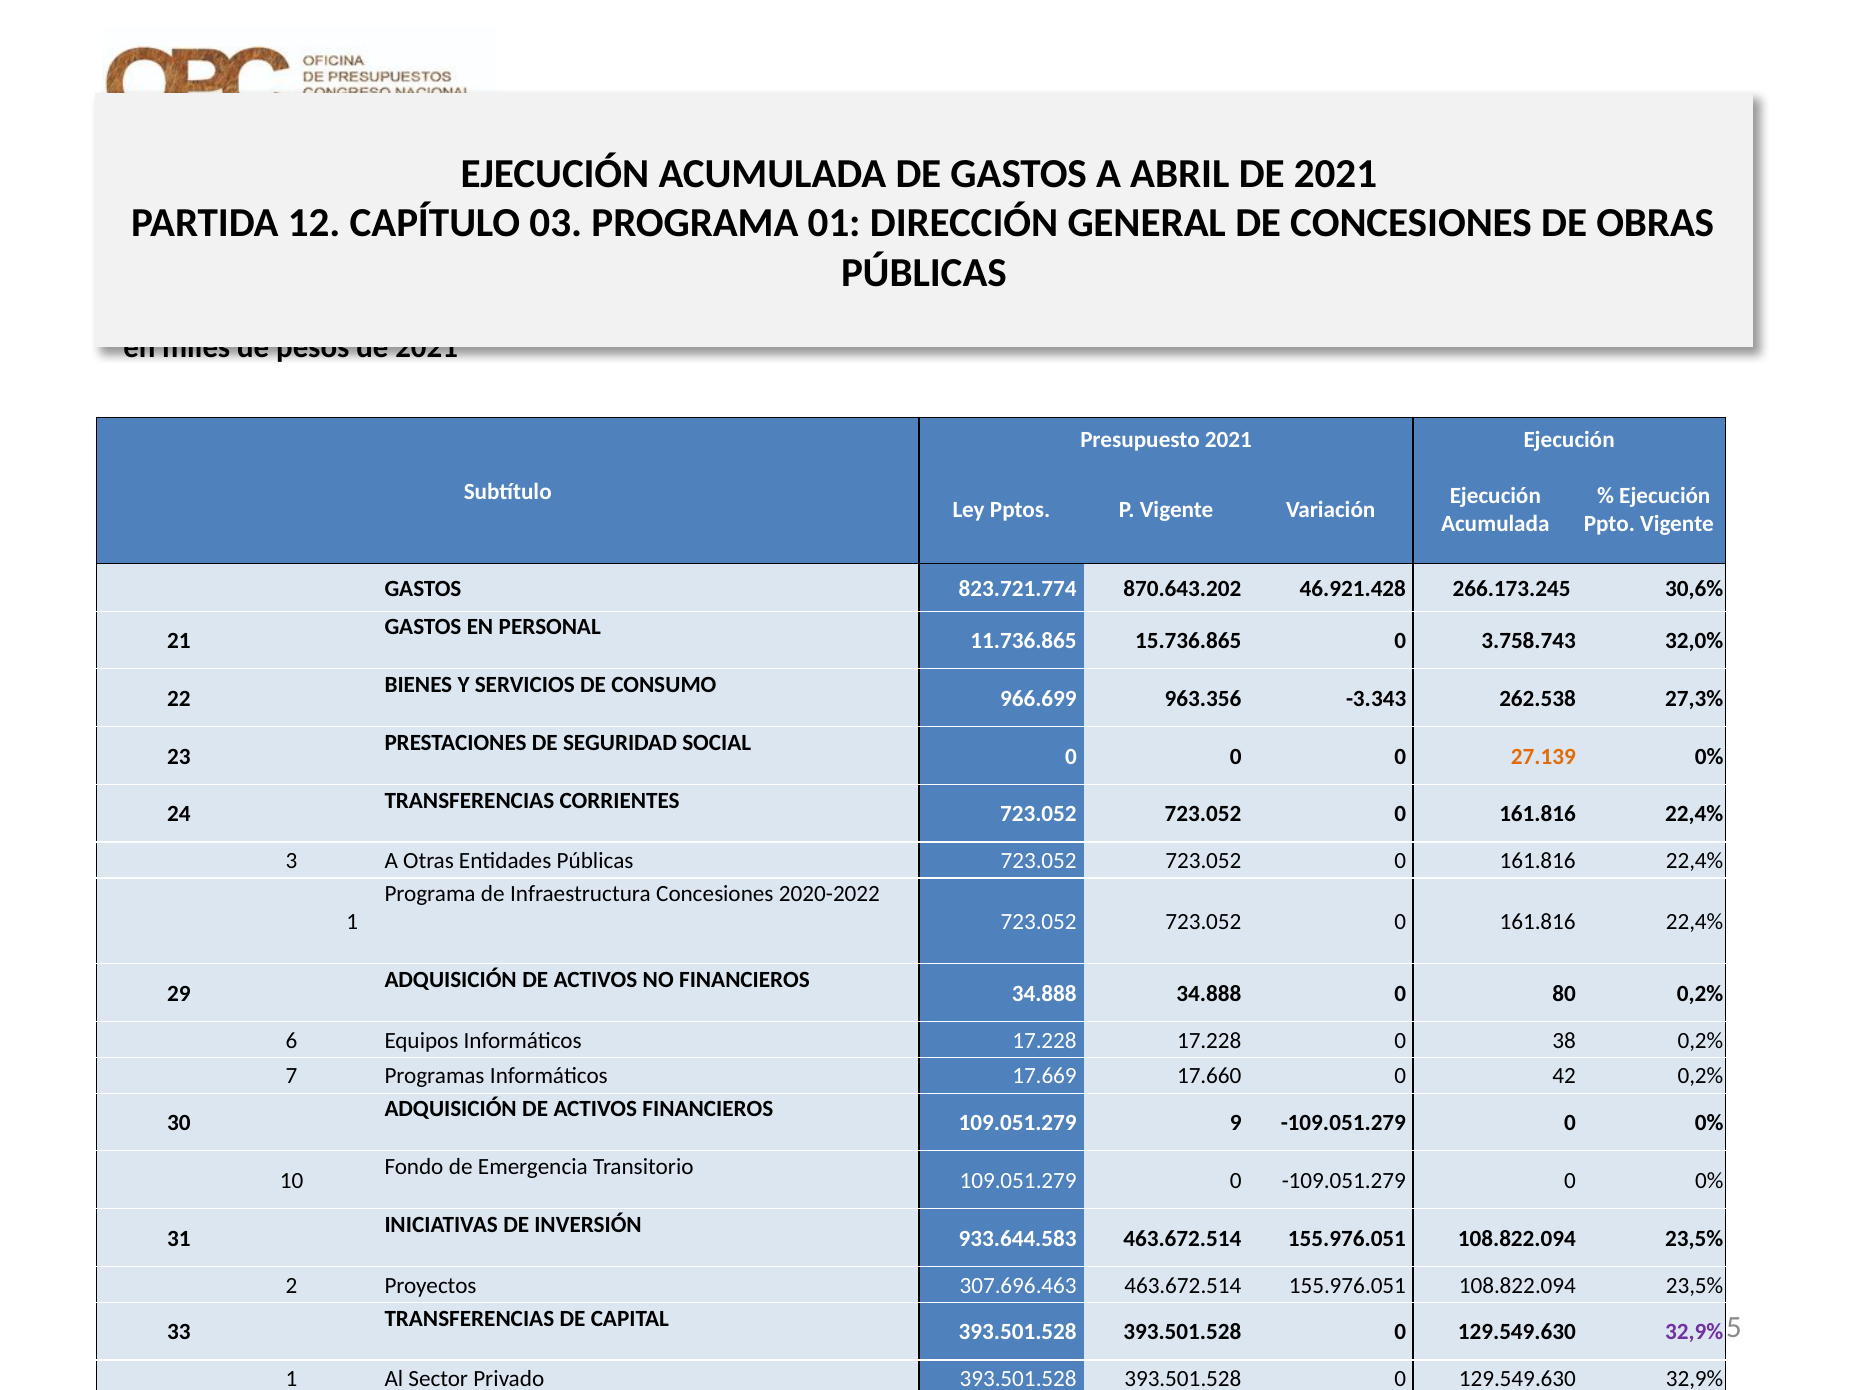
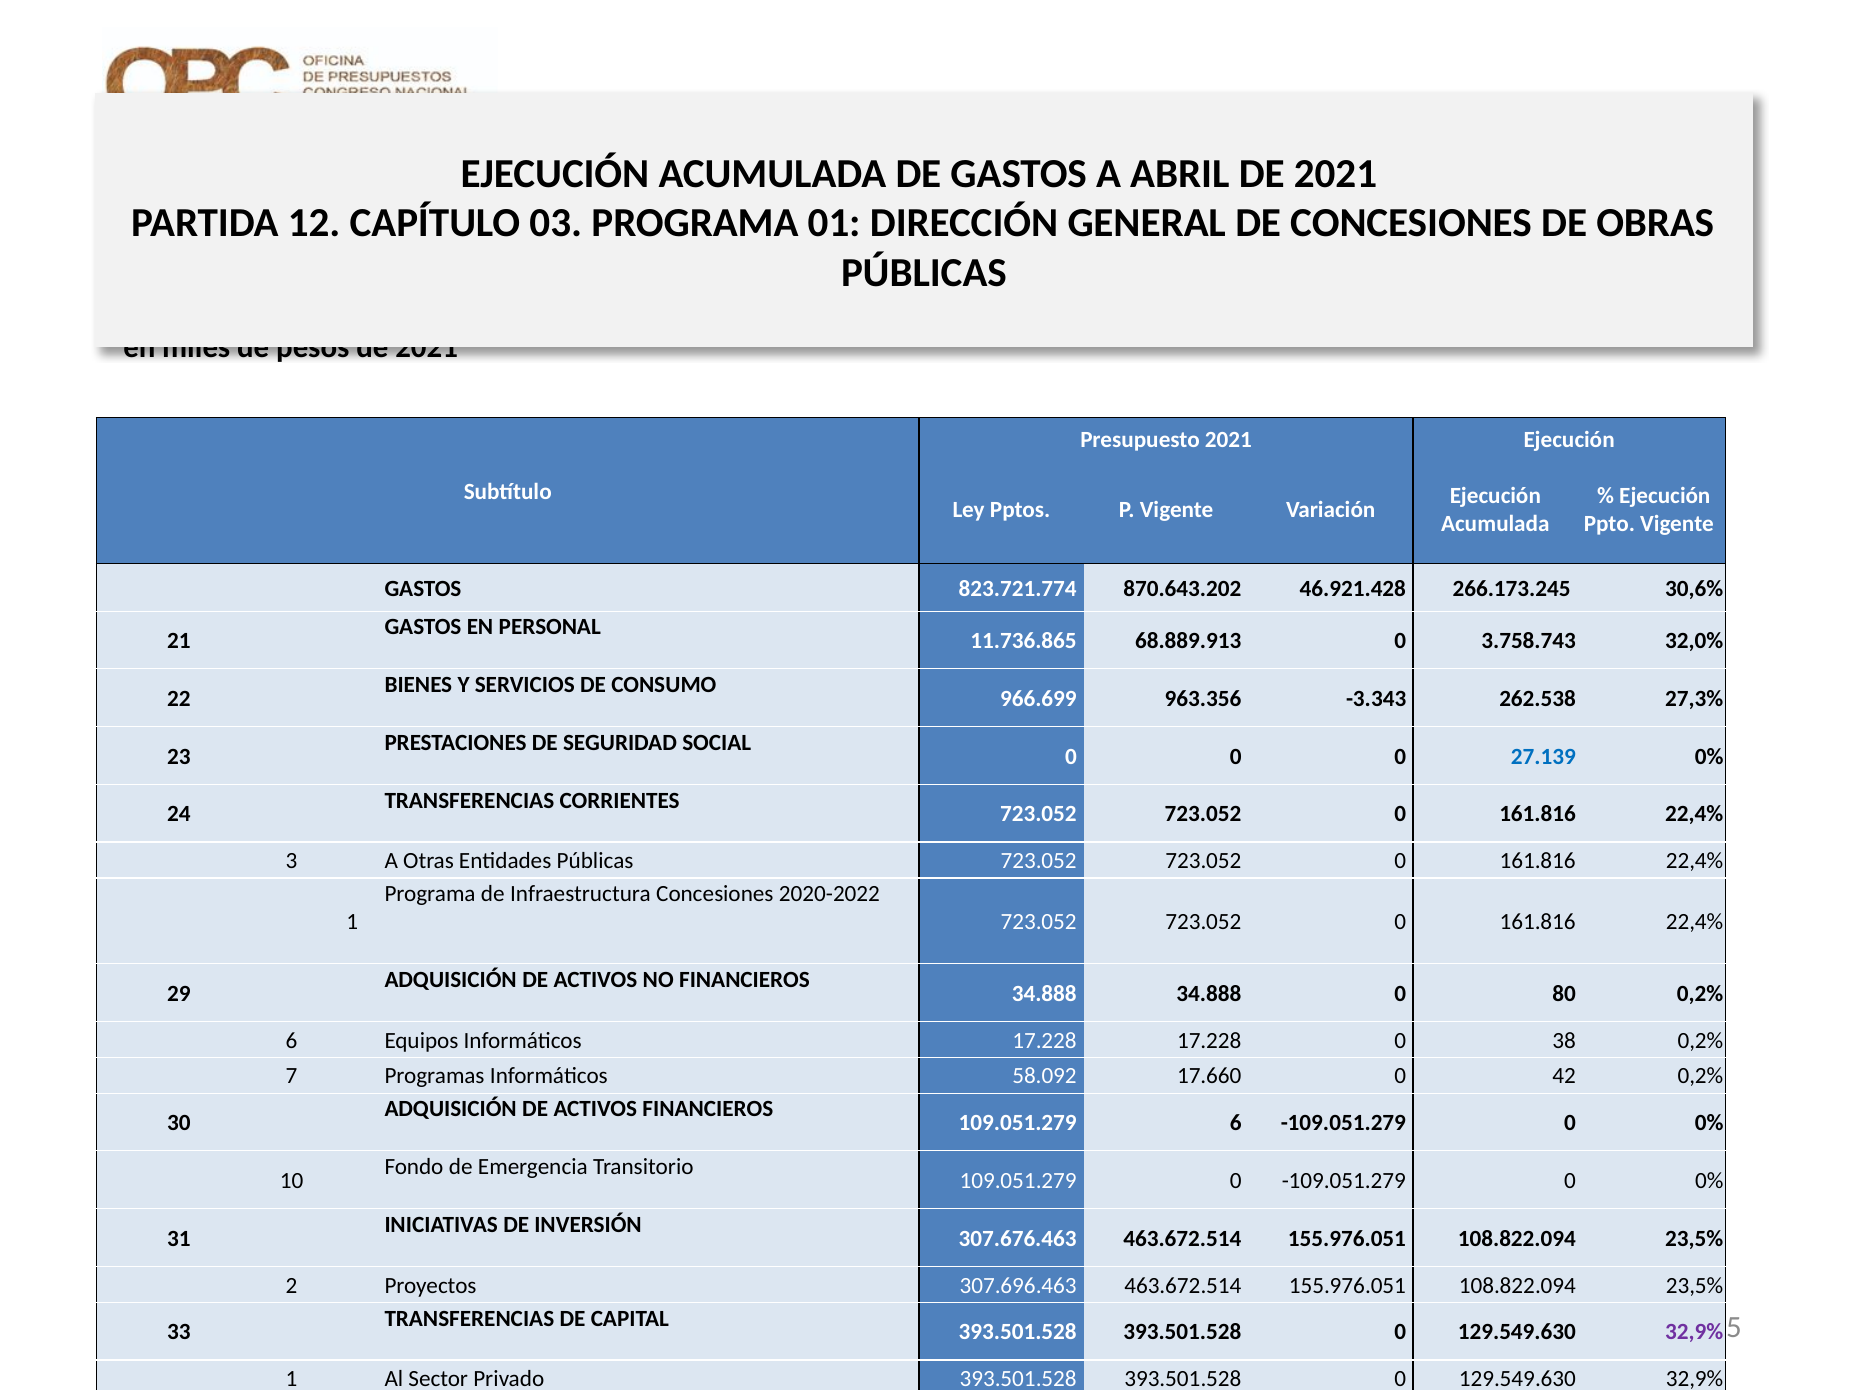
15.736.865: 15.736.865 -> 68.889.913
27.139 colour: orange -> blue
17.669: 17.669 -> 58.092
109.051.279 9: 9 -> 6
933.644.583: 933.644.583 -> 307.676.463
